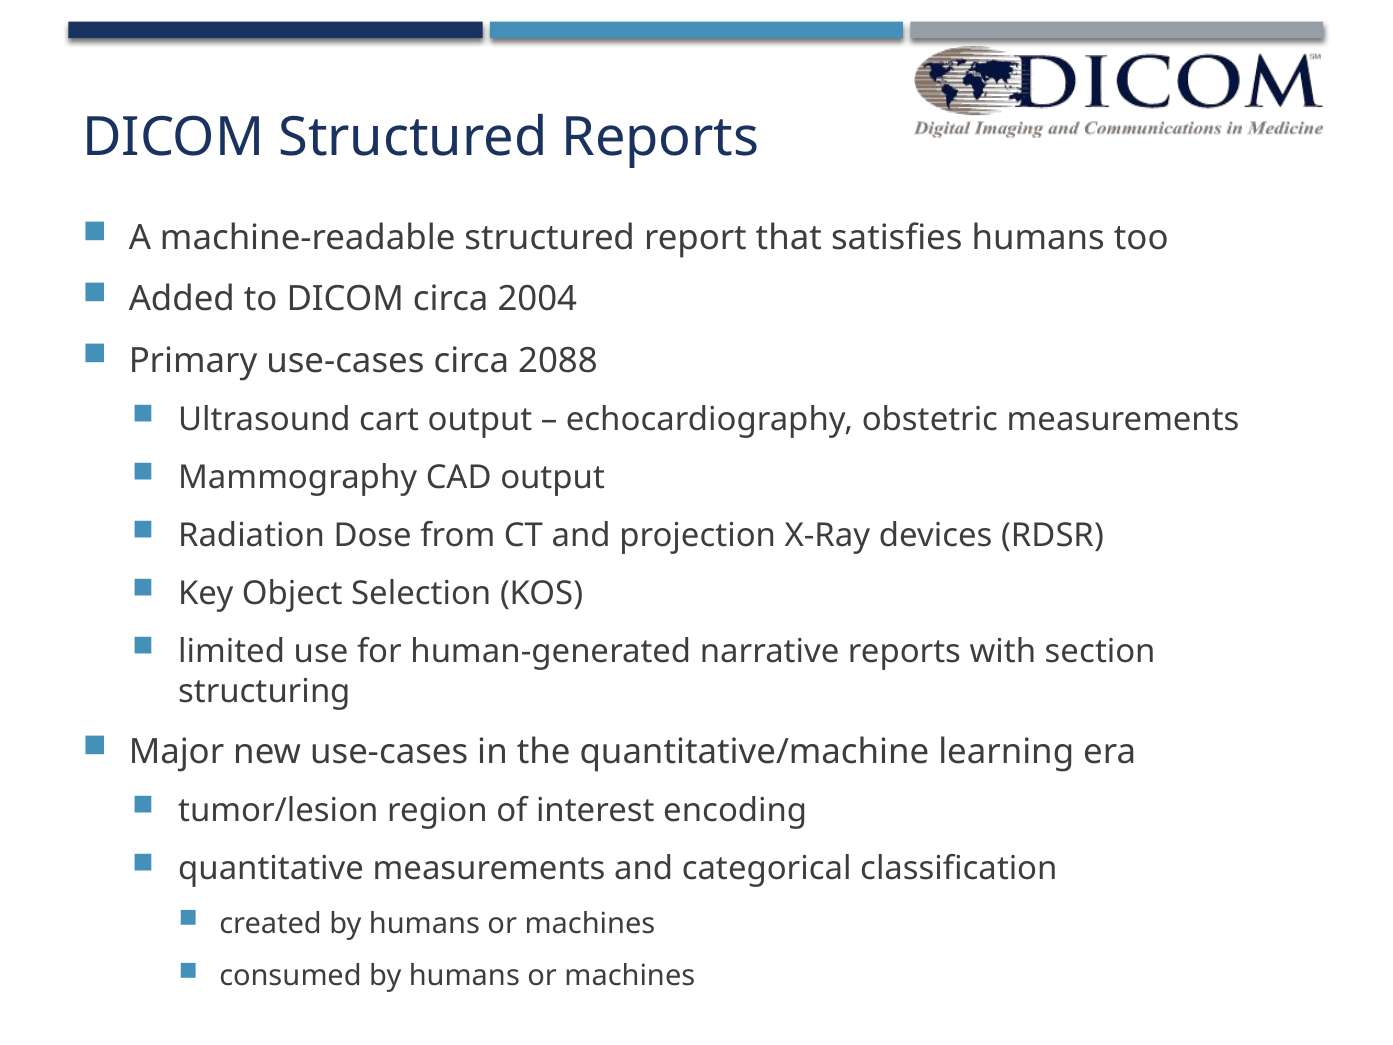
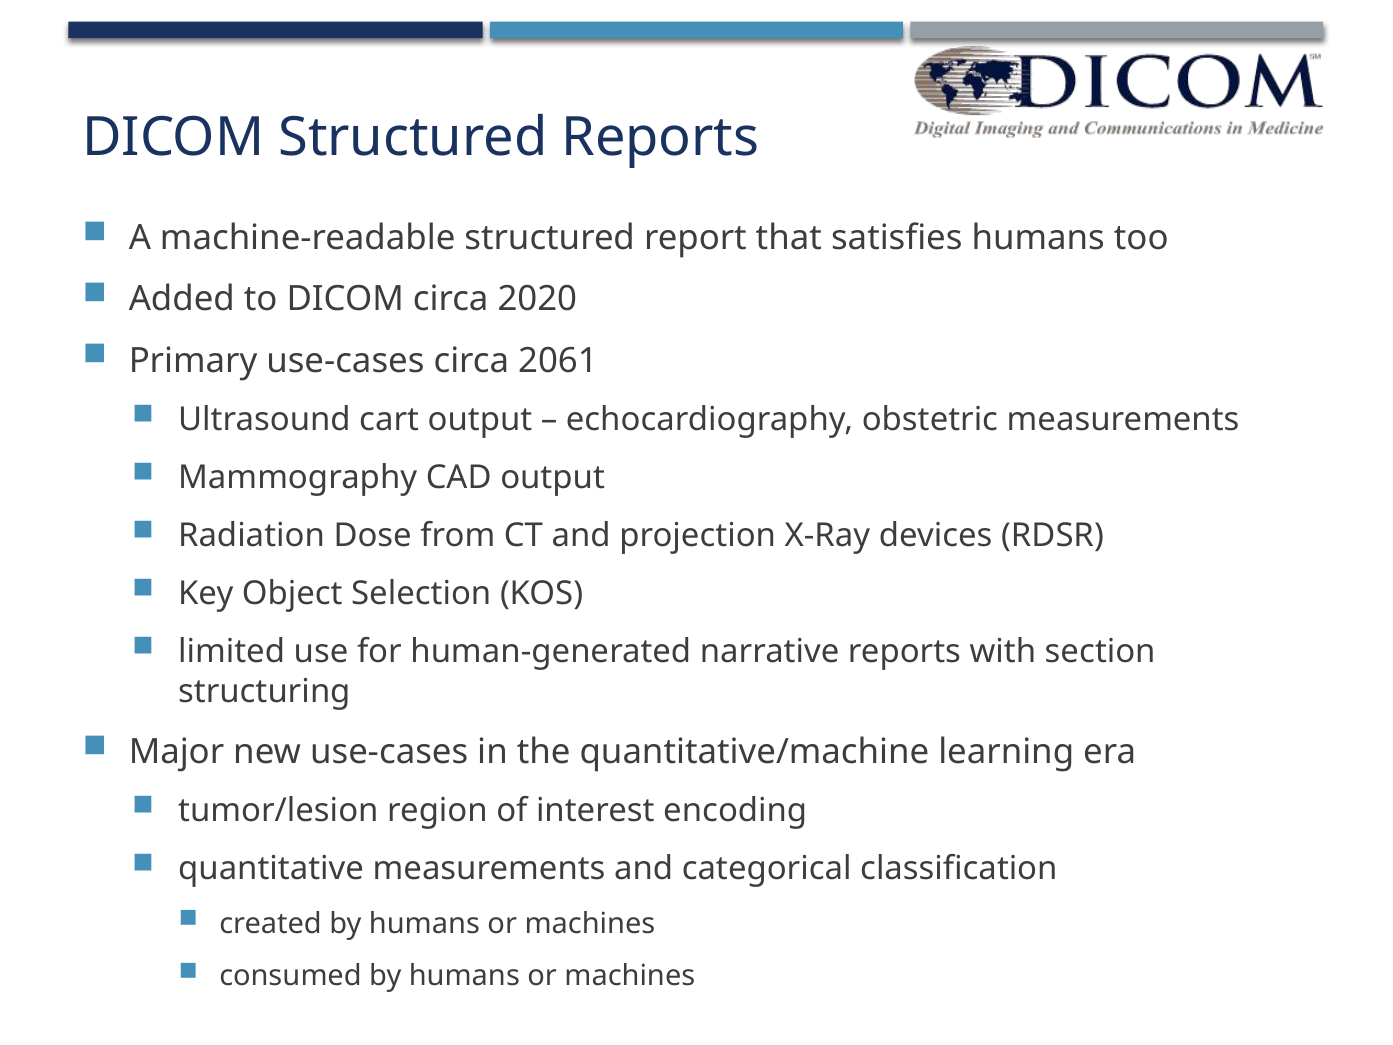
2004: 2004 -> 2020
2088: 2088 -> 2061
